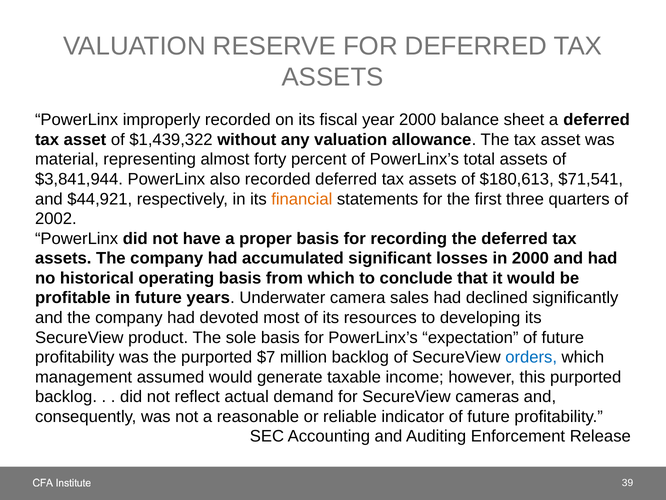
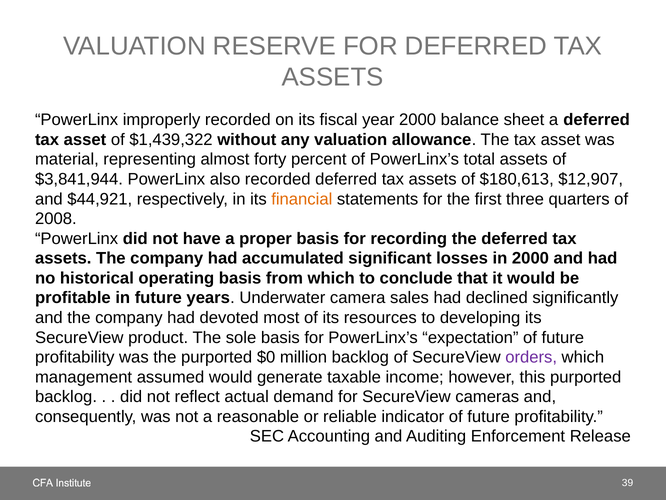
$71,541: $71,541 -> $12,907
2002: 2002 -> 2008
$7: $7 -> $0
orders colour: blue -> purple
